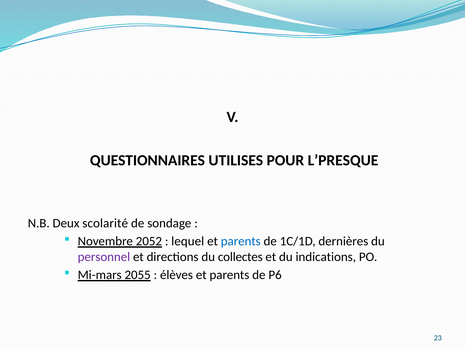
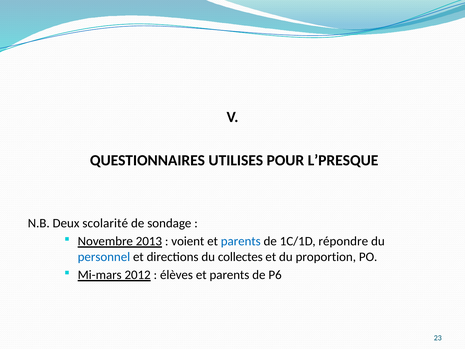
2052: 2052 -> 2013
lequel: lequel -> voient
dernières: dernières -> répondre
personnel colour: purple -> blue
indications: indications -> proportion
2055: 2055 -> 2012
